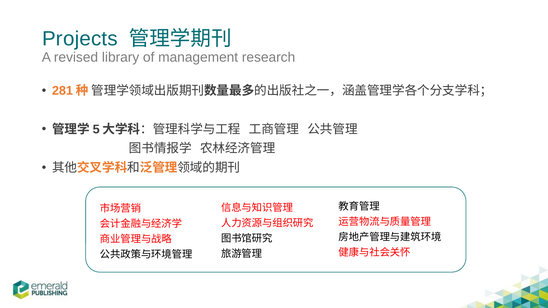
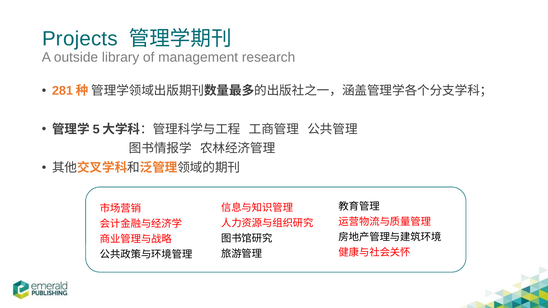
revised: revised -> outside
